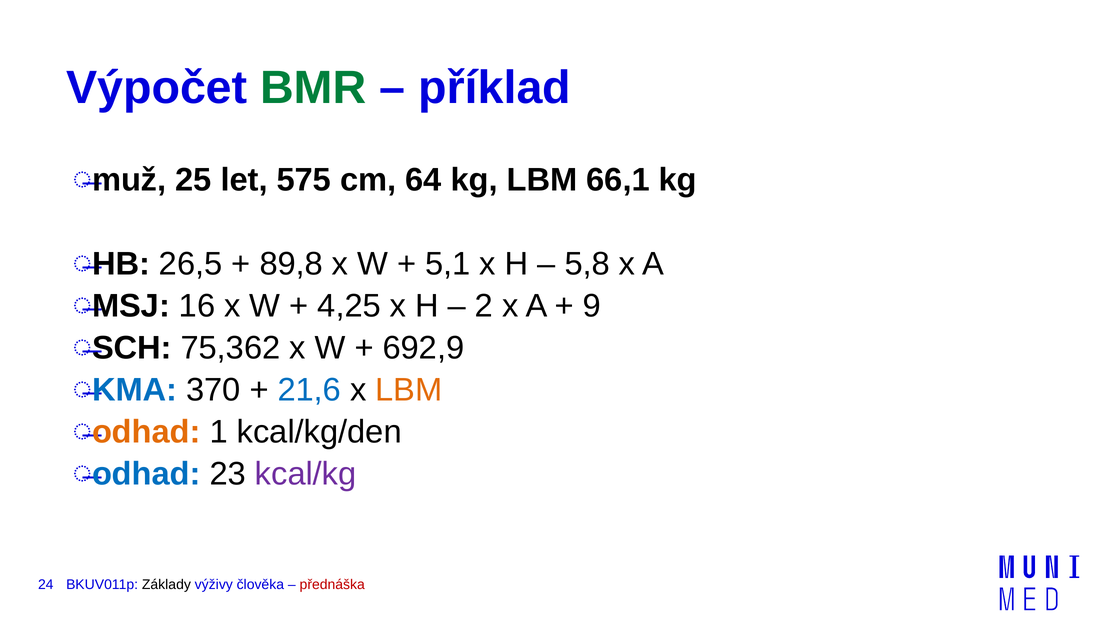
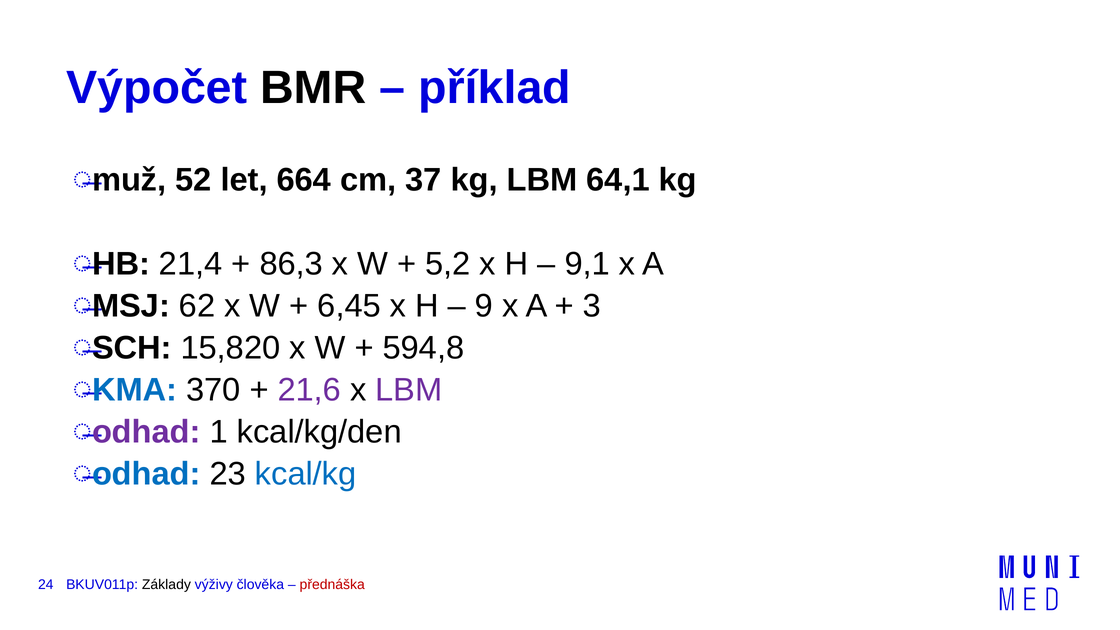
BMR colour: green -> black
25: 25 -> 52
575: 575 -> 664
64: 64 -> 37
66,1: 66,1 -> 64,1
26,5: 26,5 -> 21,4
89,8: 89,8 -> 86,3
5,1: 5,1 -> 5,2
5,8: 5,8 -> 9,1
16: 16 -> 62
4,25: 4,25 -> 6,45
2: 2 -> 9
9: 9 -> 3
75,362: 75,362 -> 15,820
692,9: 692,9 -> 594,8
21,6 colour: blue -> purple
LBM at (409, 390) colour: orange -> purple
odhad at (146, 432) colour: orange -> purple
kcal/kg colour: purple -> blue
